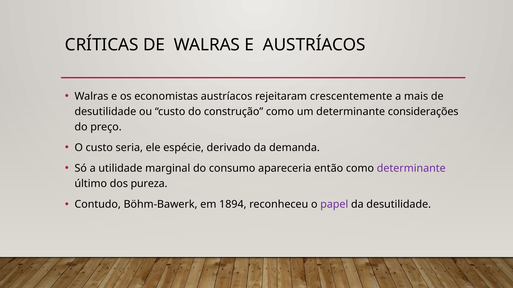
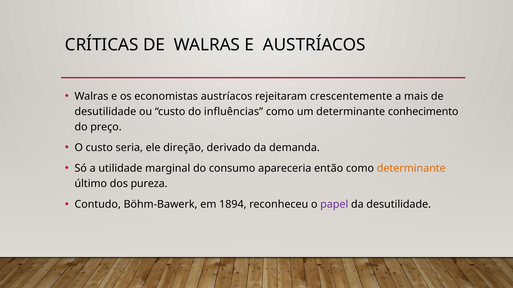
construção: construção -> influências
considerações: considerações -> conhecimento
espécie: espécie -> direção
determinante at (411, 169) colour: purple -> orange
